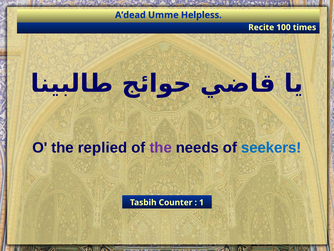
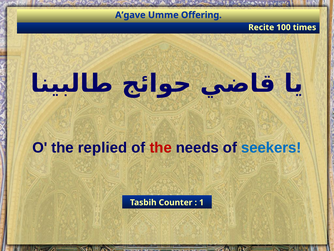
A’dead: A’dead -> A’gave
Helpless: Helpless -> Offering
the at (161, 147) colour: purple -> red
